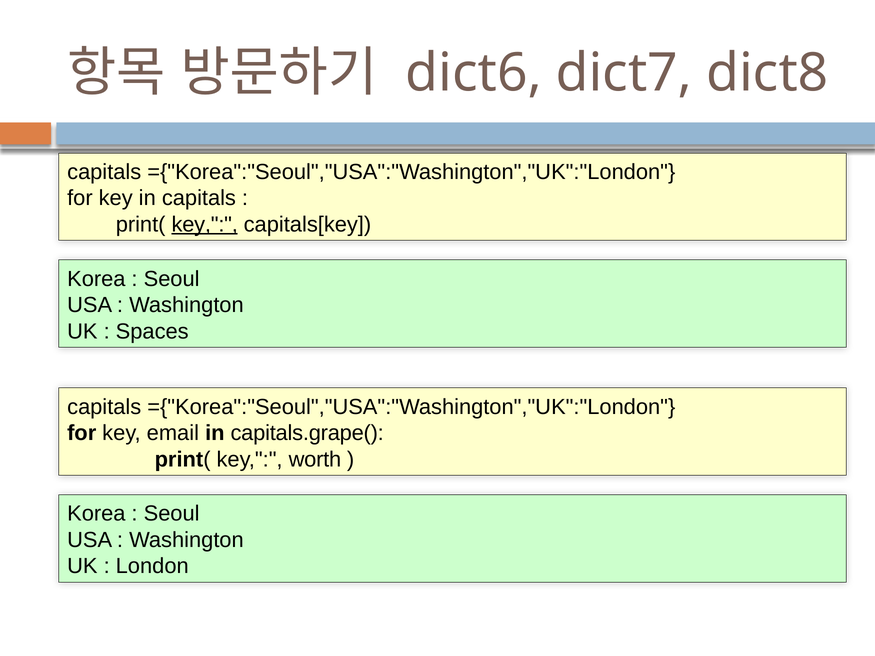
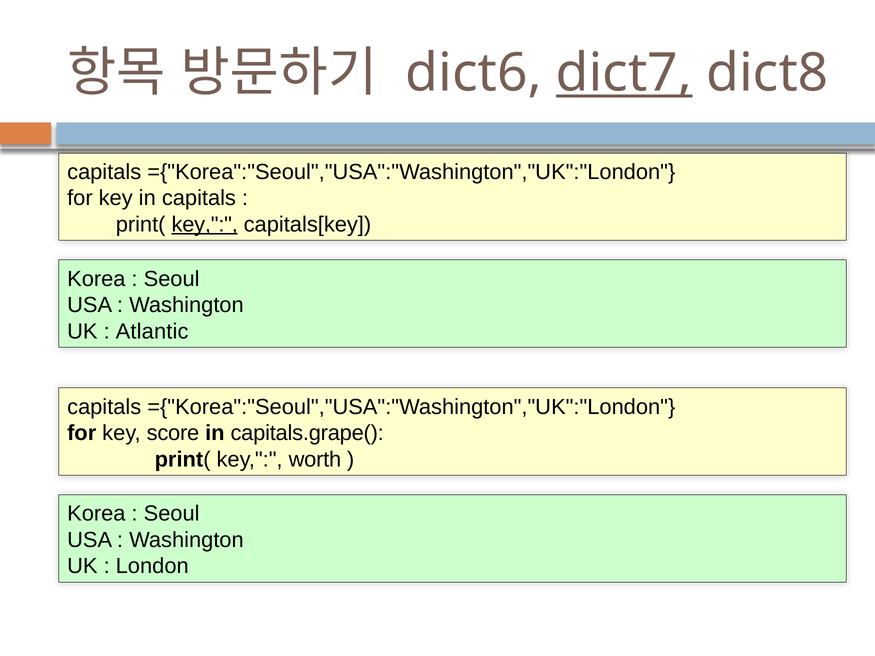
dict7 underline: none -> present
Spaces: Spaces -> Atlantic
email: email -> score
